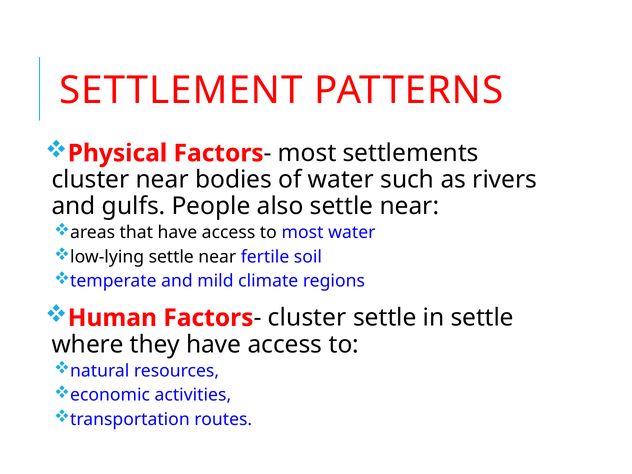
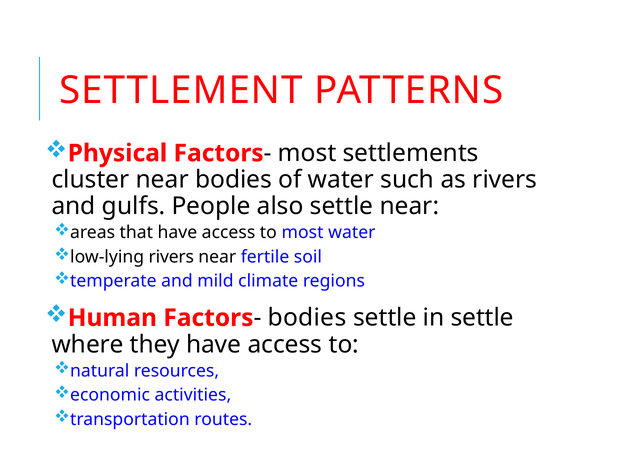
low-lying settle: settle -> rivers
cluster at (307, 318): cluster -> bodies
